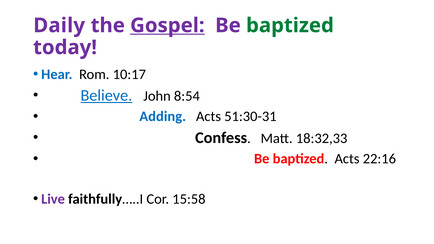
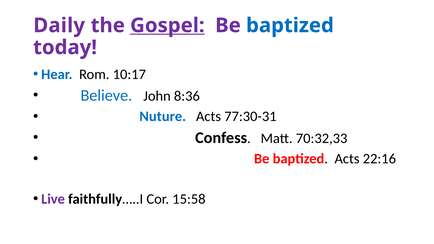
baptized at (290, 25) colour: green -> blue
Believe underline: present -> none
8:54: 8:54 -> 8:36
Adding: Adding -> Nuture
51:30-31: 51:30-31 -> 77:30-31
18:32,33: 18:32,33 -> 70:32,33
